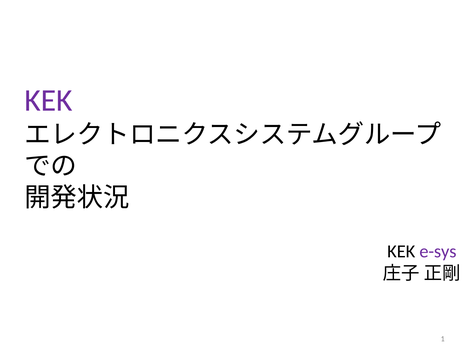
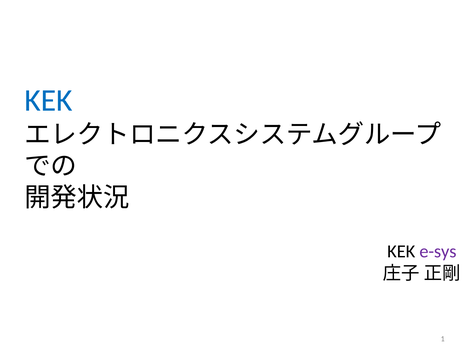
KEK at (48, 100) colour: purple -> blue
